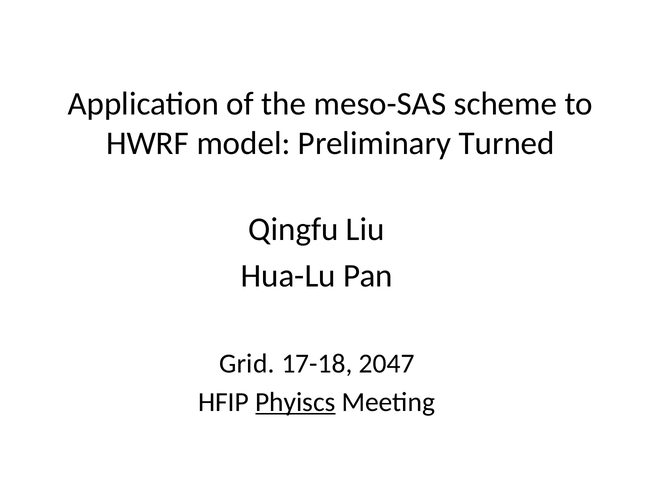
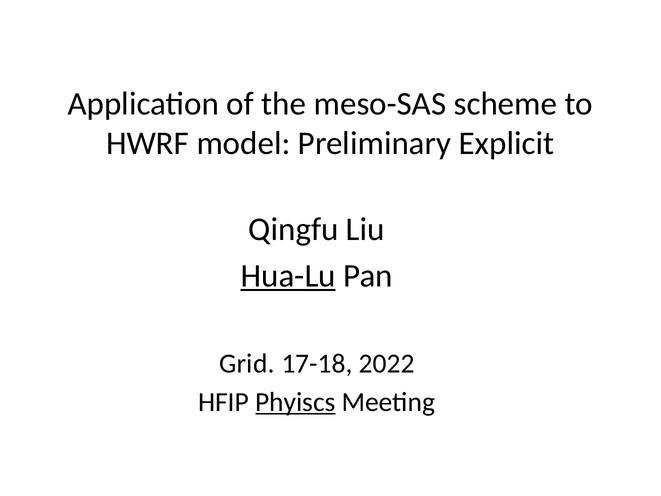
Turned: Turned -> Explicit
Hua-Lu underline: none -> present
2047: 2047 -> 2022
